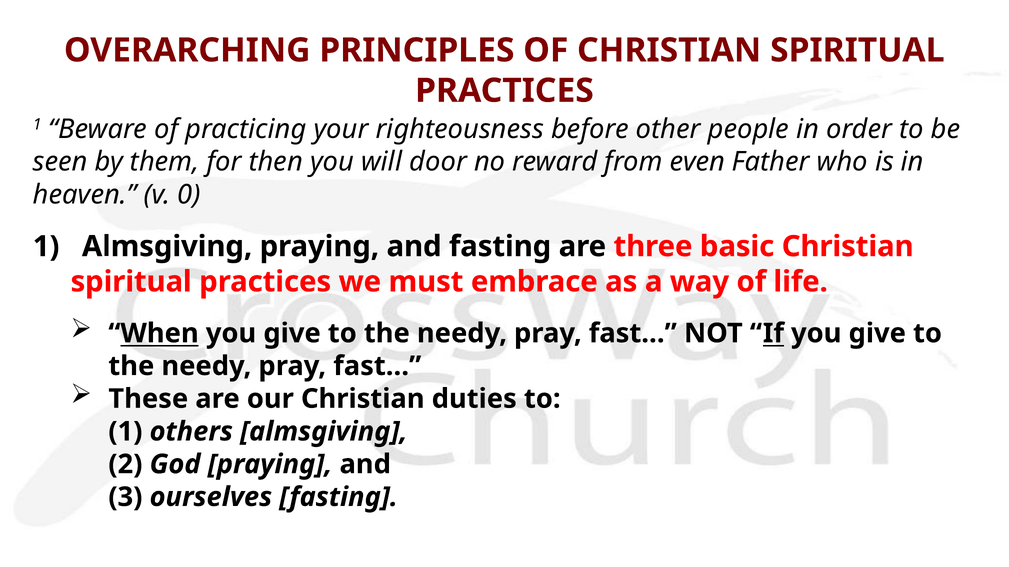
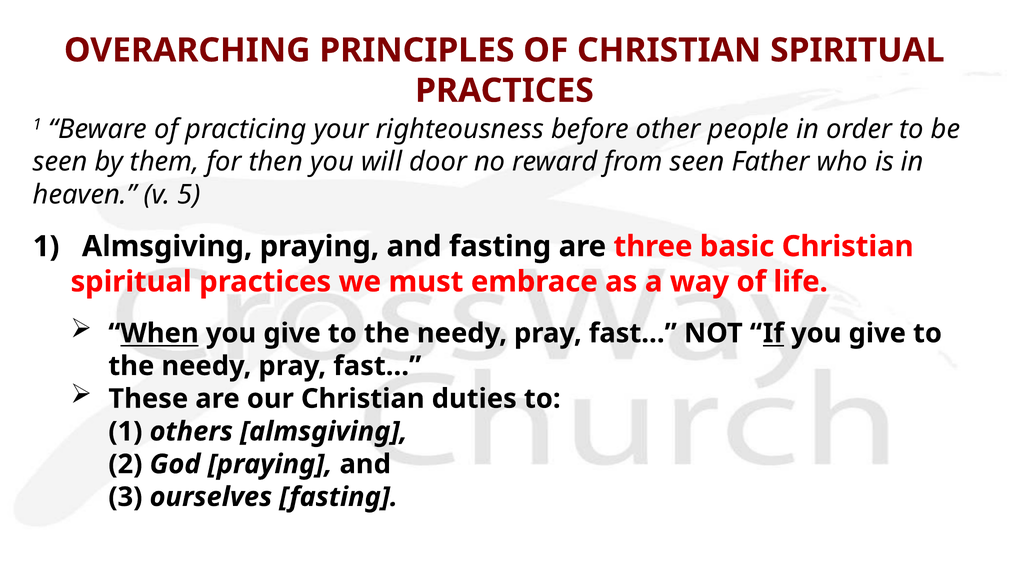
from even: even -> seen
0: 0 -> 5
